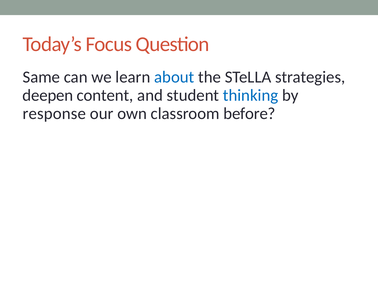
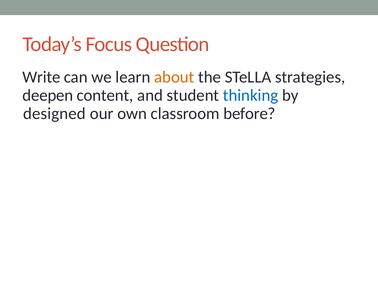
Same: Same -> Write
about colour: blue -> orange
response: response -> designed
